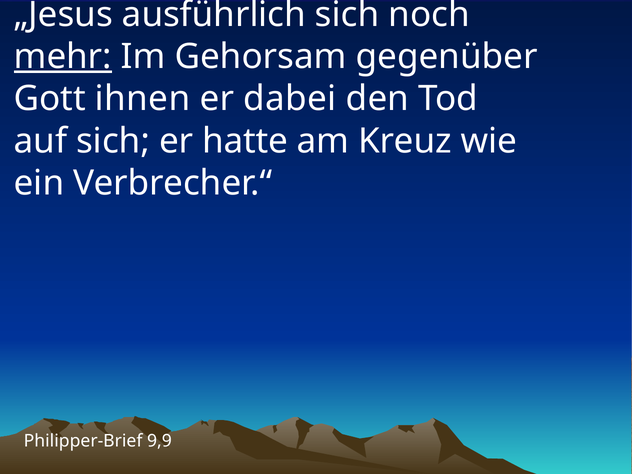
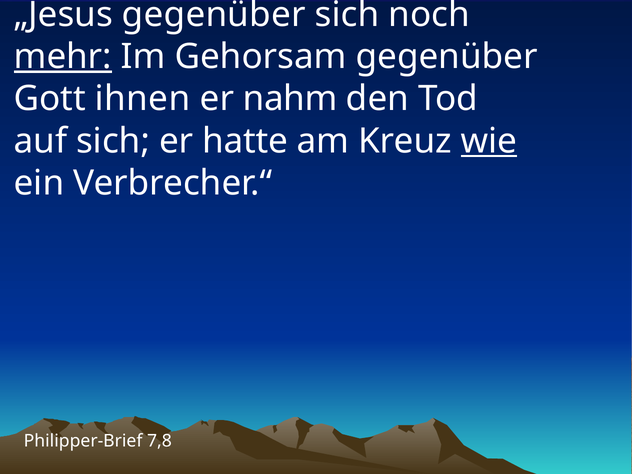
„Jesus ausführlich: ausführlich -> gegenüber
dabei: dabei -> nahm
wie underline: none -> present
9,9: 9,9 -> 7,8
